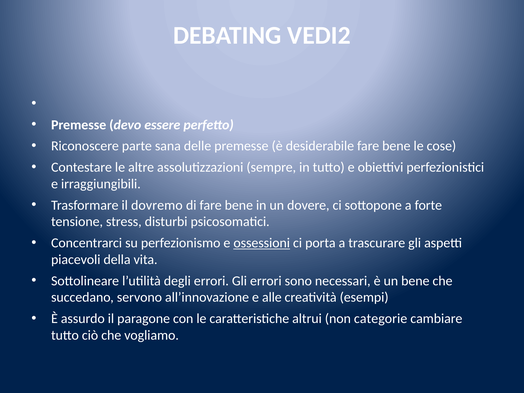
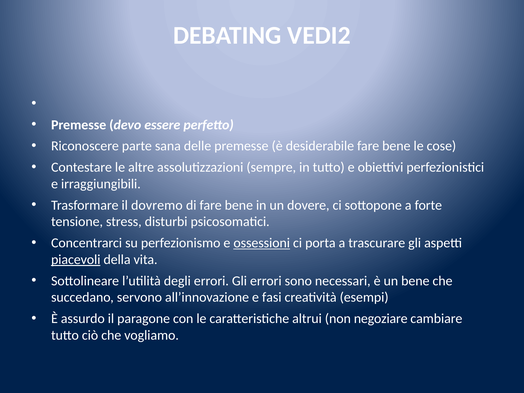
piacevoli underline: none -> present
alle: alle -> fasi
categorie: categorie -> negoziare
